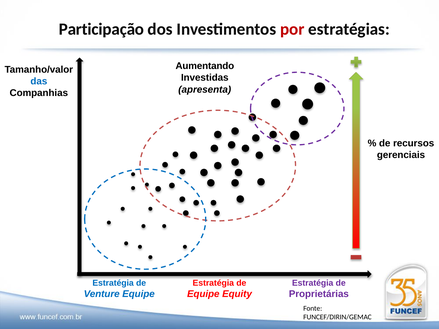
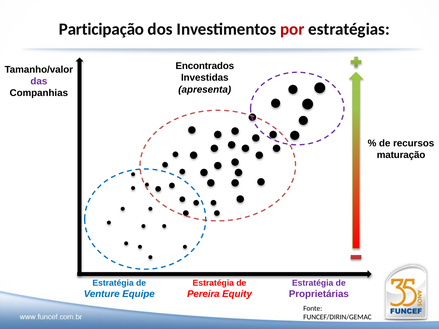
Aumentando: Aumentando -> Encontrados
das colour: blue -> purple
gerenciais: gerenciais -> maturação
Equipe at (203, 294): Equipe -> Pereira
